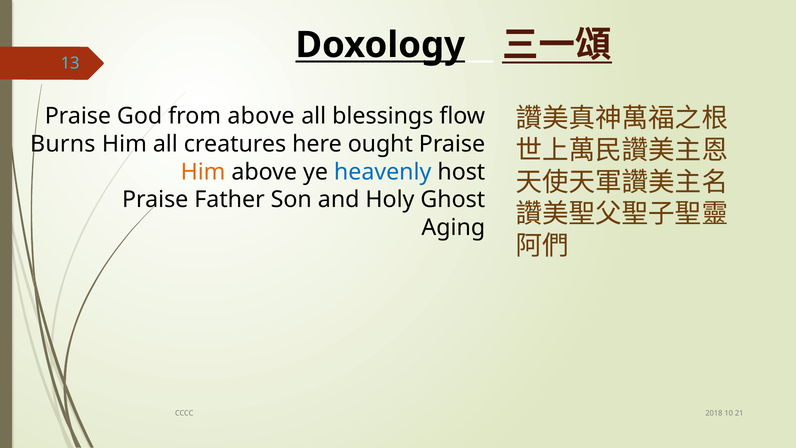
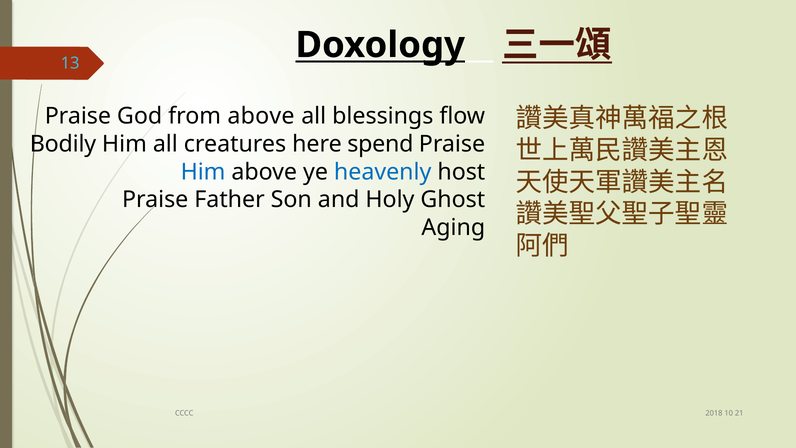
Burns: Burns -> Bodily
ought: ought -> spend
Him at (203, 172) colour: orange -> blue
